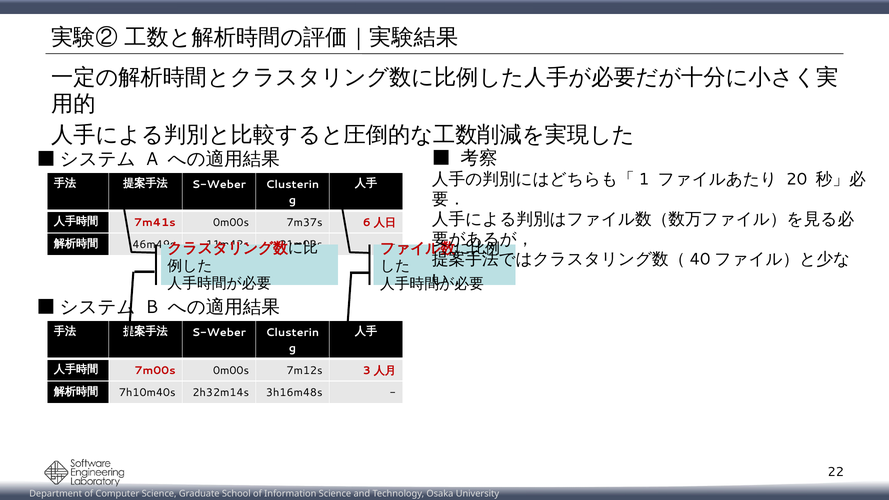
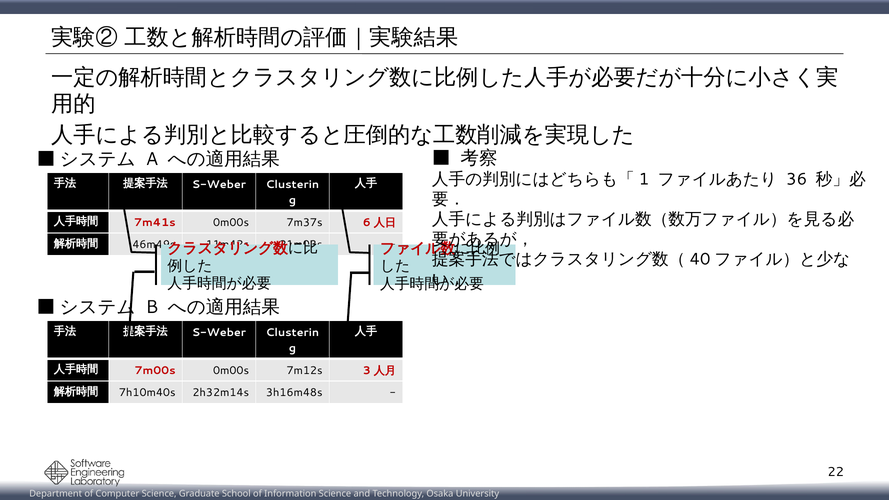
20: 20 -> 36
